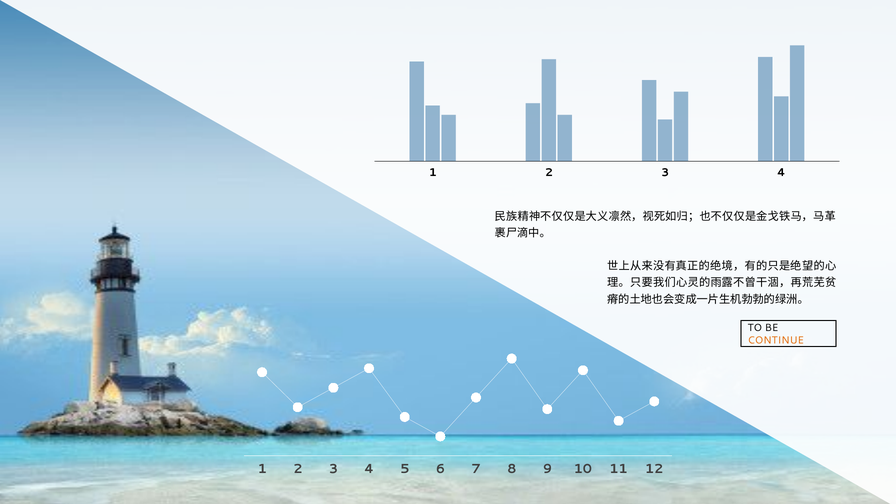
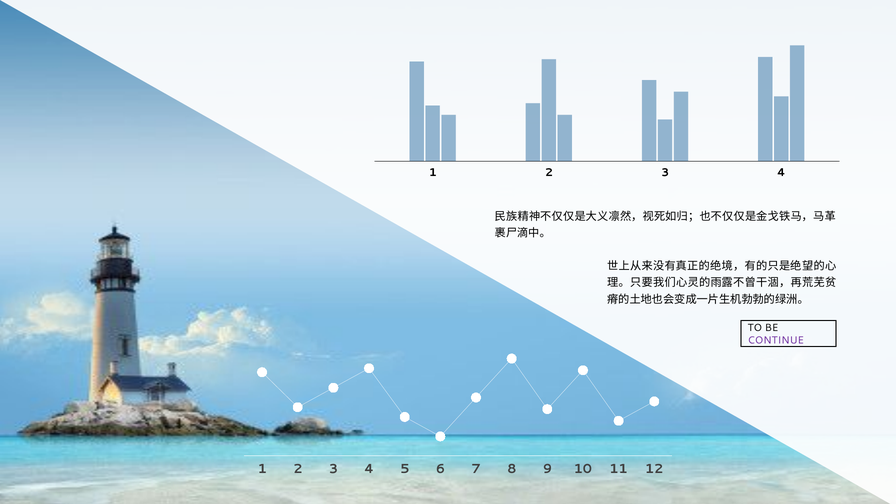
CONTINUE colour: orange -> purple
